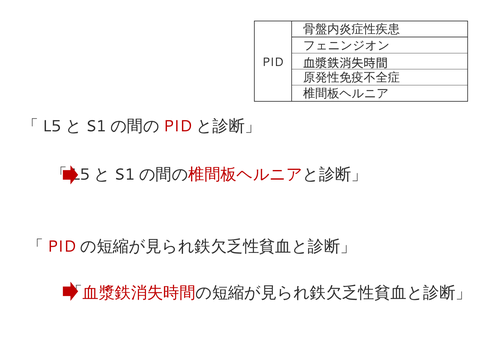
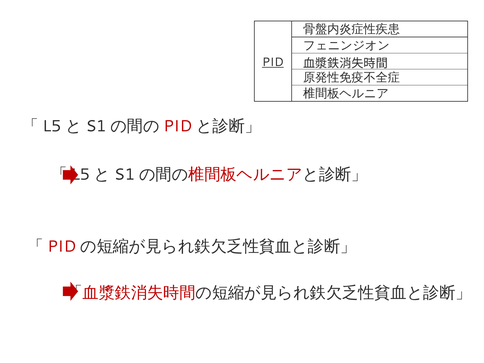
PID underline: none -> present
